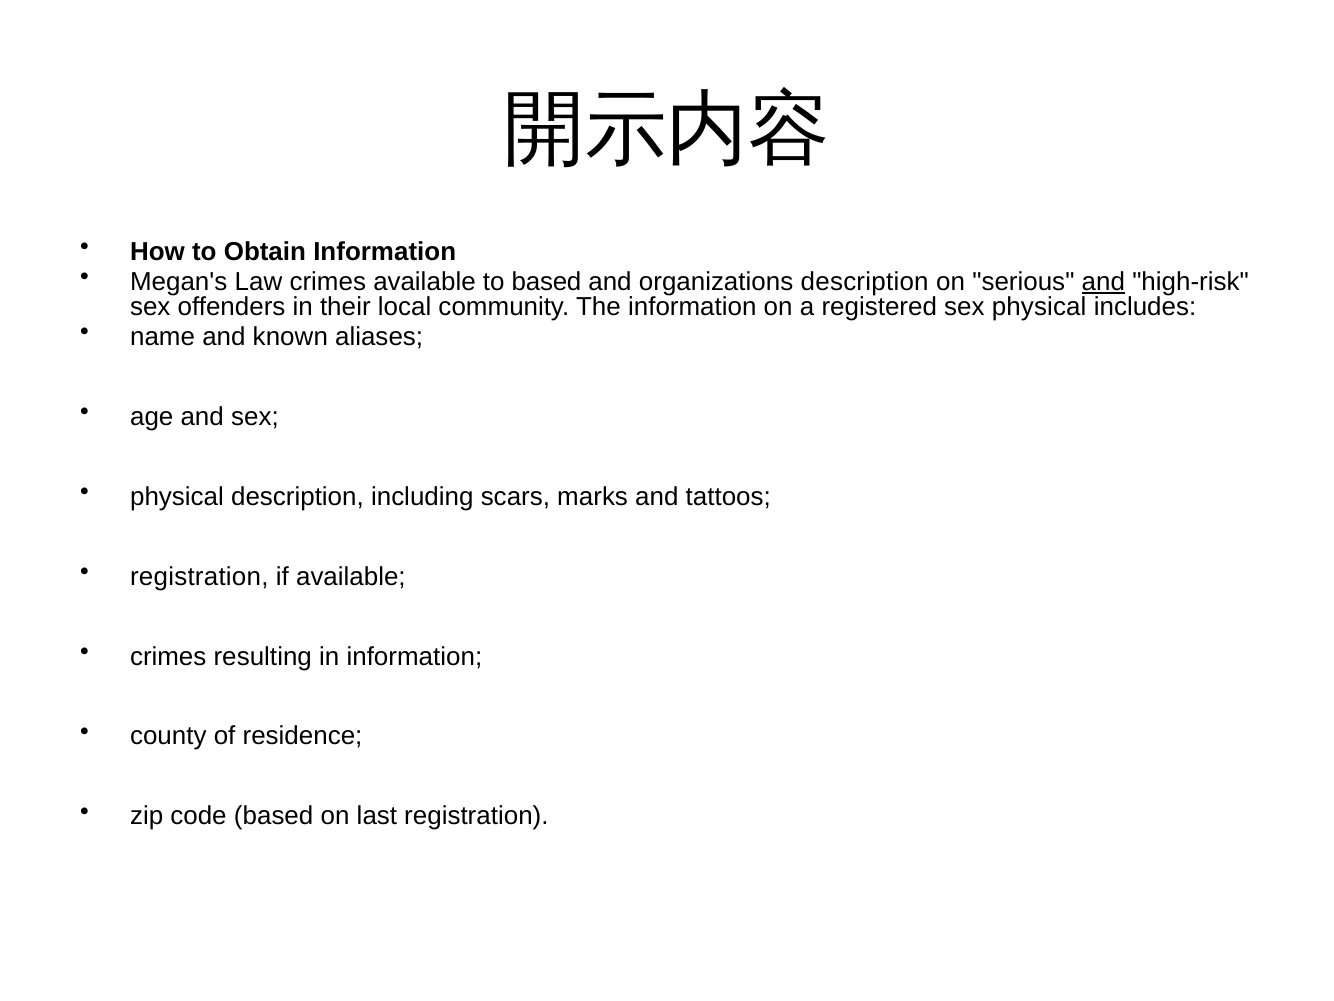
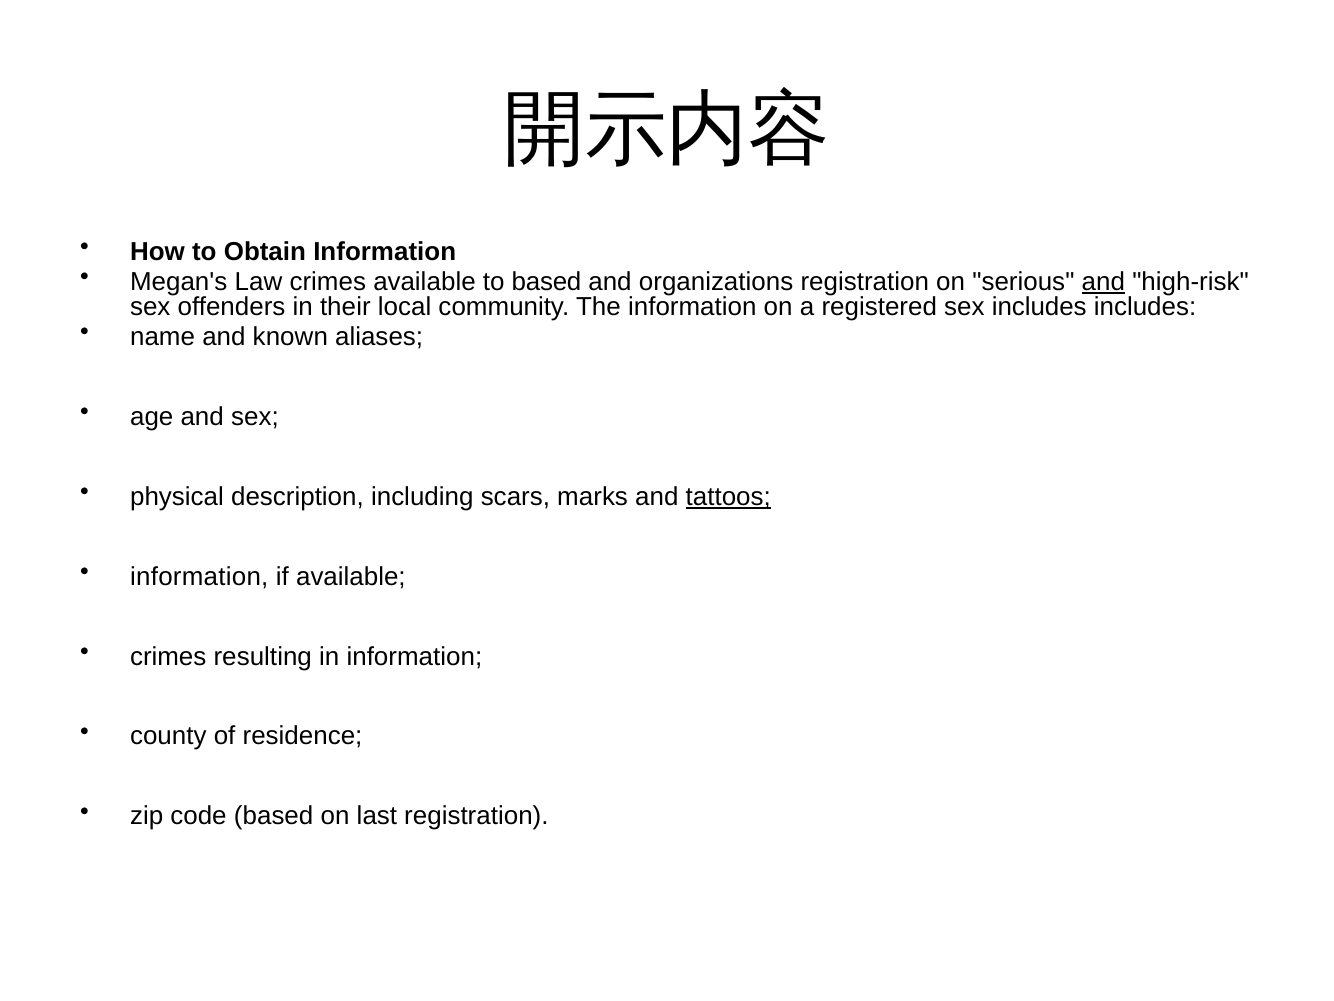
organizations description: description -> registration
sex physical: physical -> includes
tattoos underline: none -> present
registration at (199, 576): registration -> information
